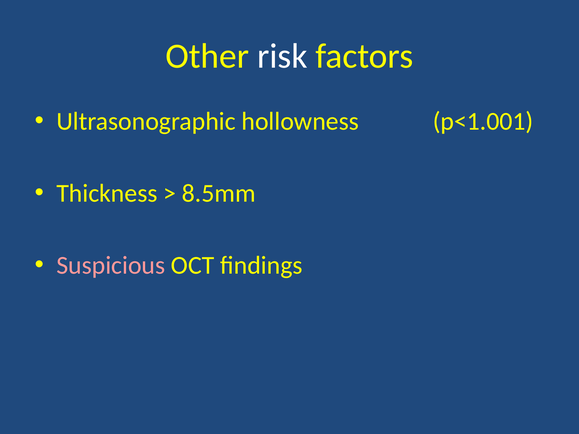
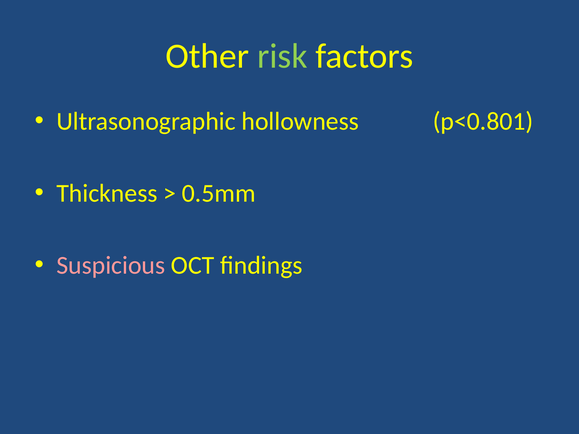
risk colour: white -> light green
p<1.001: p<1.001 -> p<0.801
8.5mm: 8.5mm -> 0.5mm
